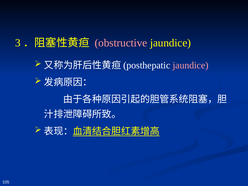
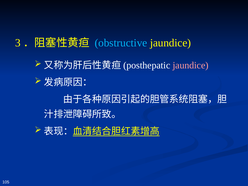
obstructive colour: pink -> light blue
